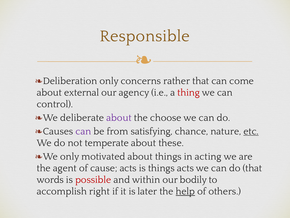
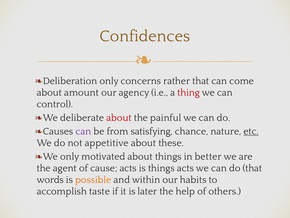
Responsible: Responsible -> Confidences
external: external -> amount
about at (119, 117) colour: purple -> red
choose: choose -> painful
temperate: temperate -> appetitive
acting: acting -> better
possible colour: red -> orange
bodily: bodily -> habits
right: right -> taste
help underline: present -> none
